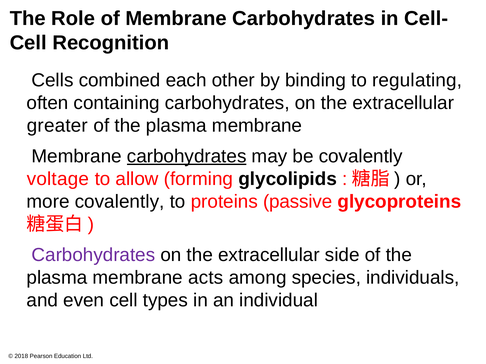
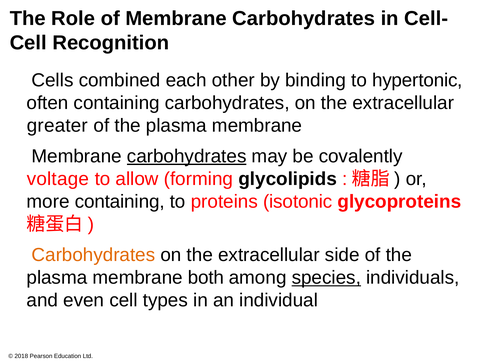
regulating: regulating -> hypertonic
more covalently: covalently -> containing
passive: passive -> isotonic
Carbohydrates at (93, 255) colour: purple -> orange
acts: acts -> both
species underline: none -> present
